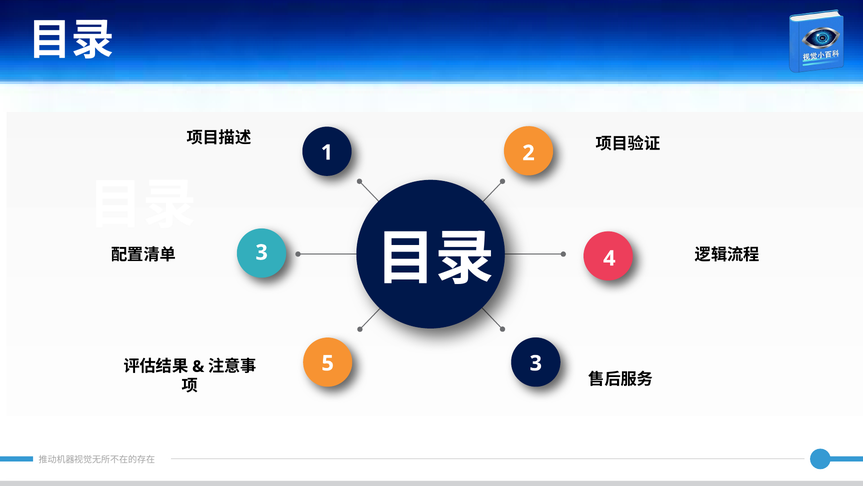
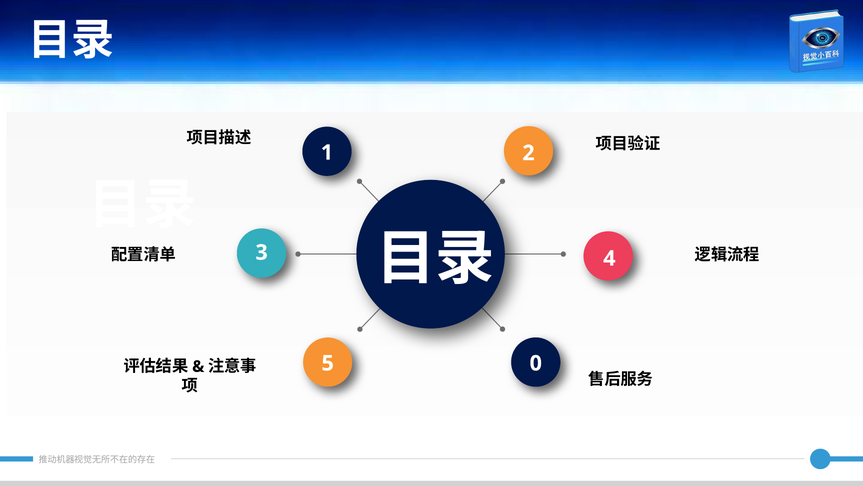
5 3: 3 -> 0
